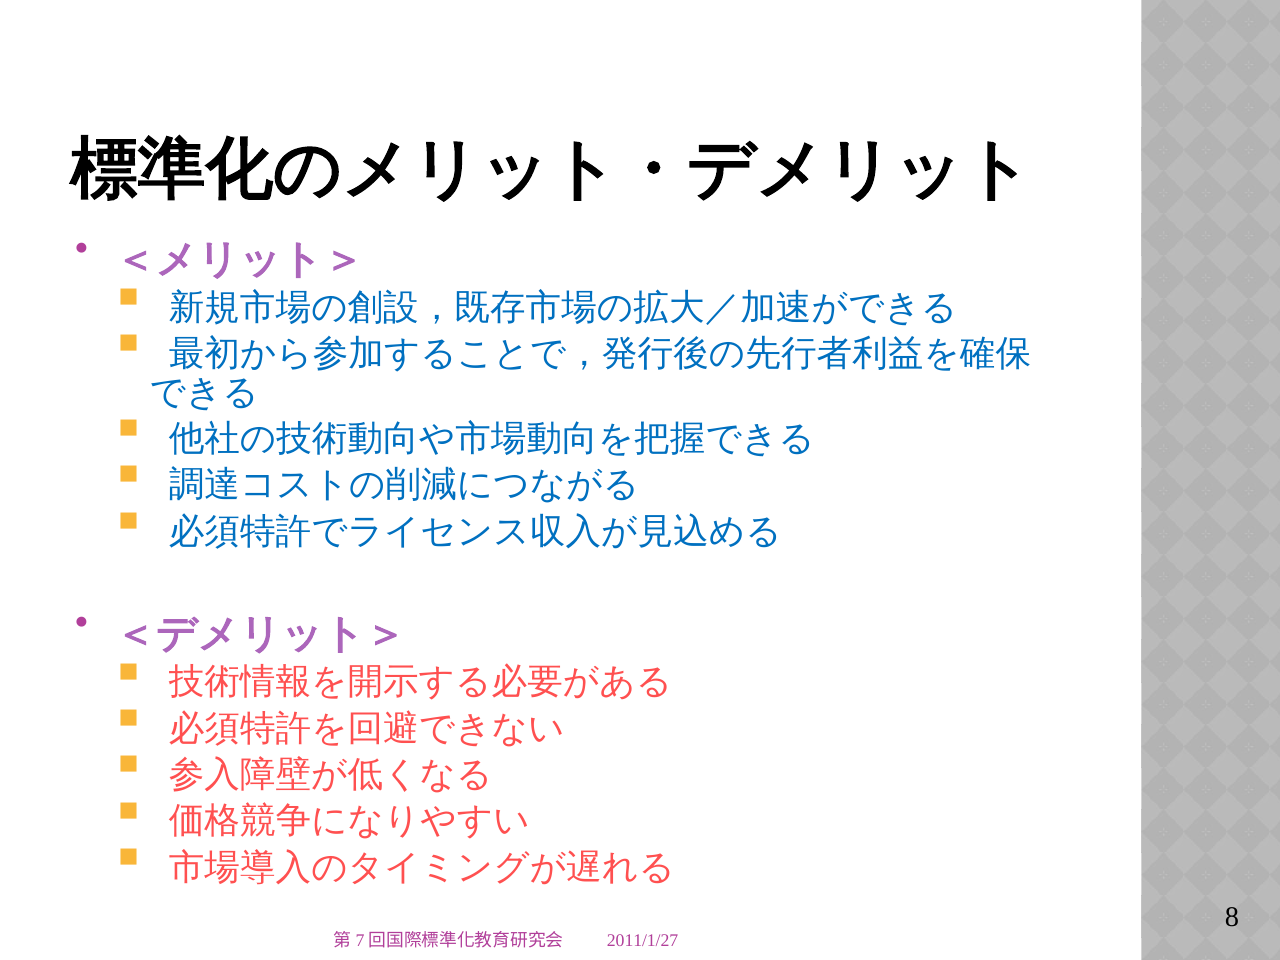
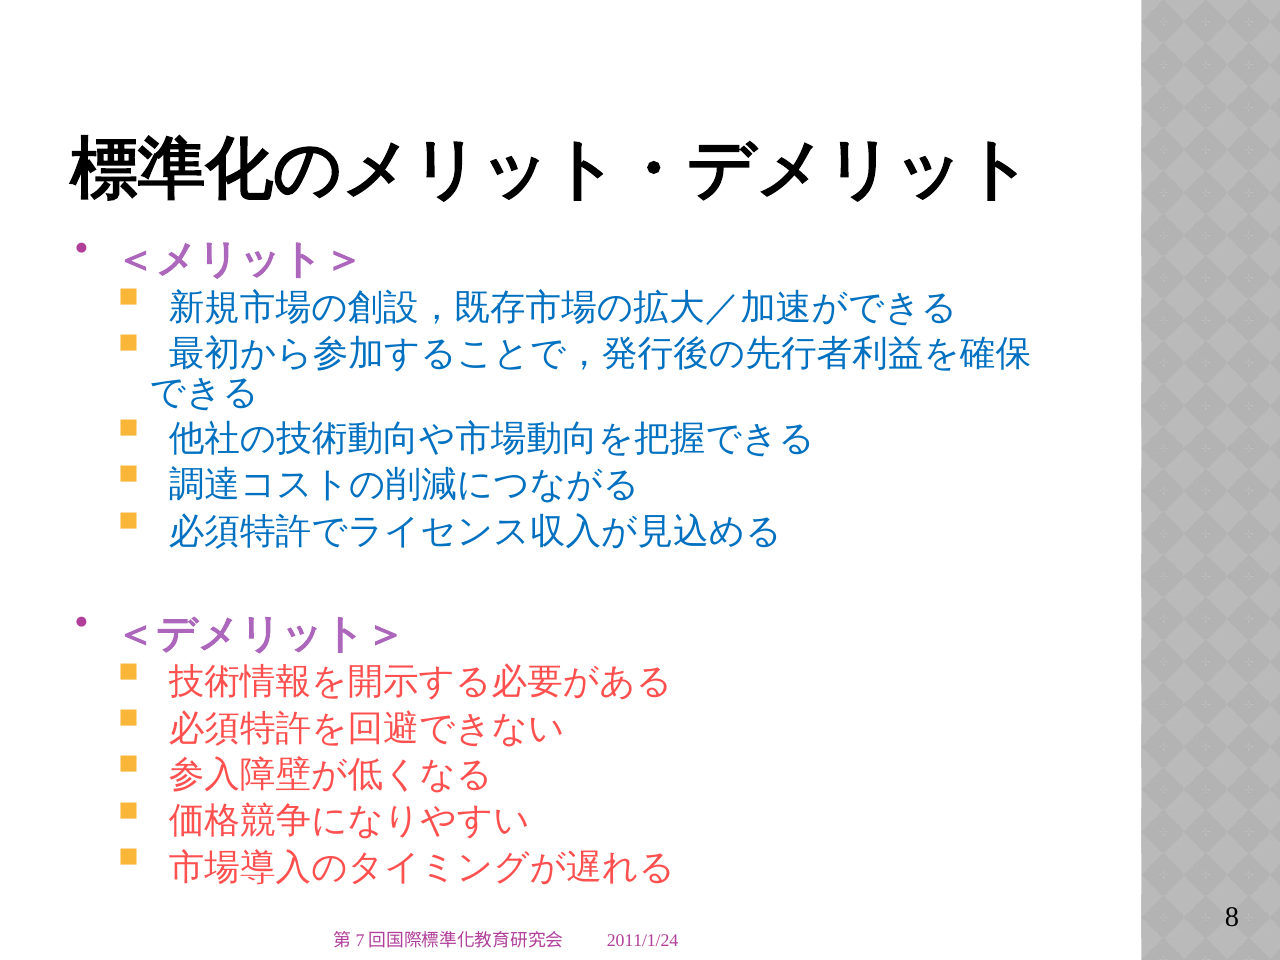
2011/1/27: 2011/1/27 -> 2011/1/24
